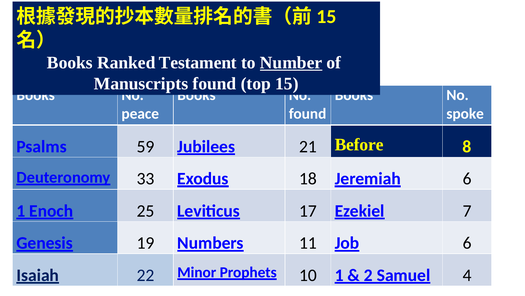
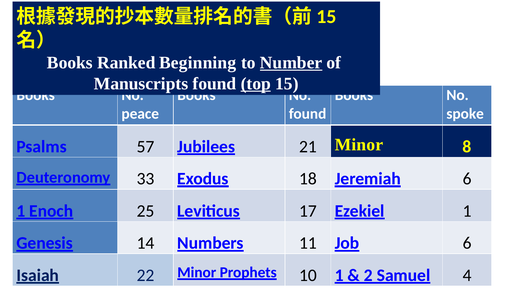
Testament: Testament -> Beginning
top underline: none -> present
59: 59 -> 57
21 Before: Before -> Minor
7 at (467, 211): 7 -> 1
19: 19 -> 14
